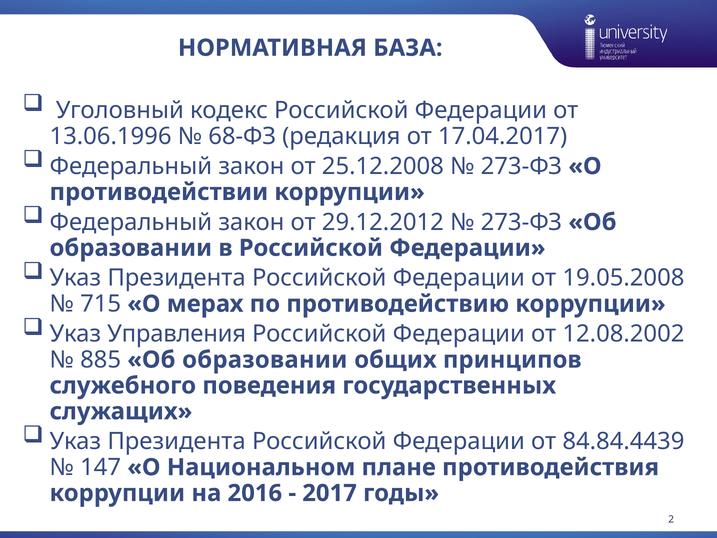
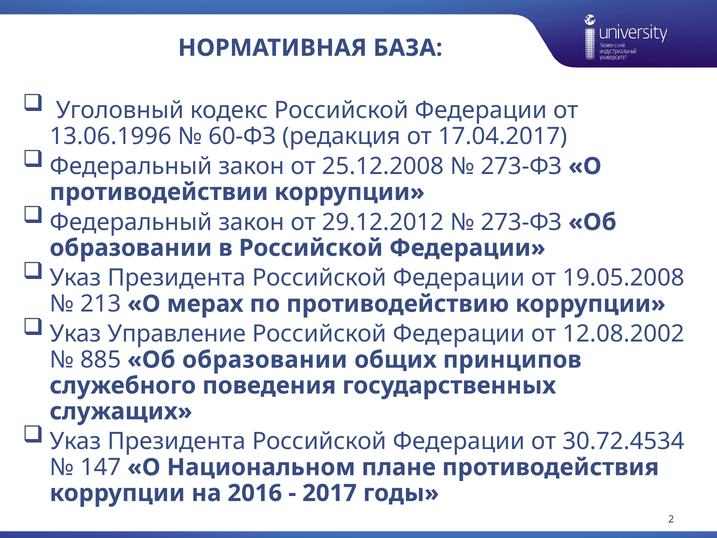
68-ФЗ: 68-ФЗ -> 60-ФЗ
715: 715 -> 213
Управления: Управления -> Управление
84.84.4439: 84.84.4439 -> 30.72.4534
